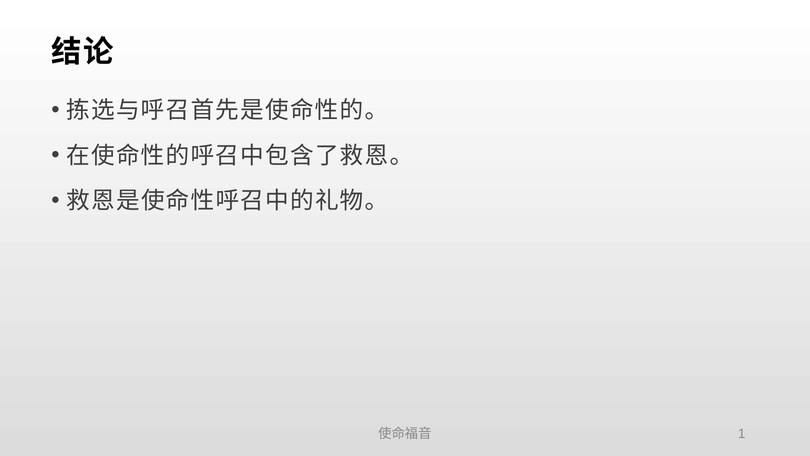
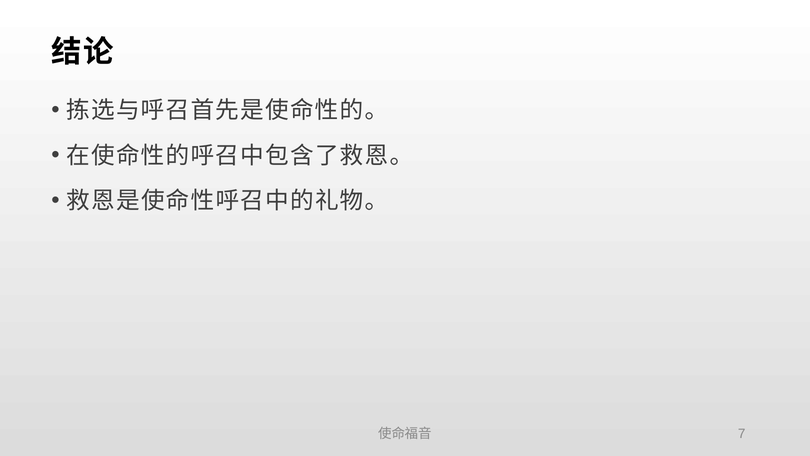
1: 1 -> 7
